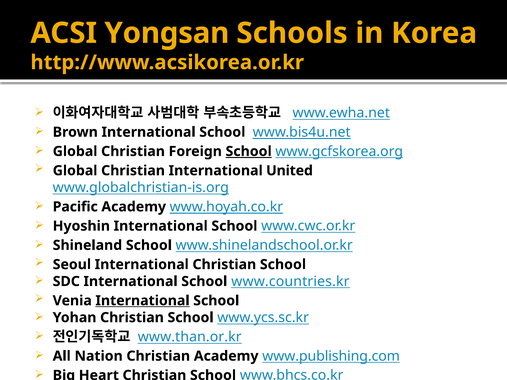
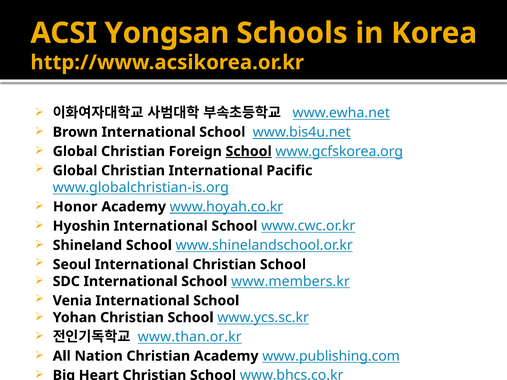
United: United -> Pacific
Pacific: Pacific -> Honor
www.countries.kr: www.countries.kr -> www.members.kr
International at (143, 301) underline: present -> none
